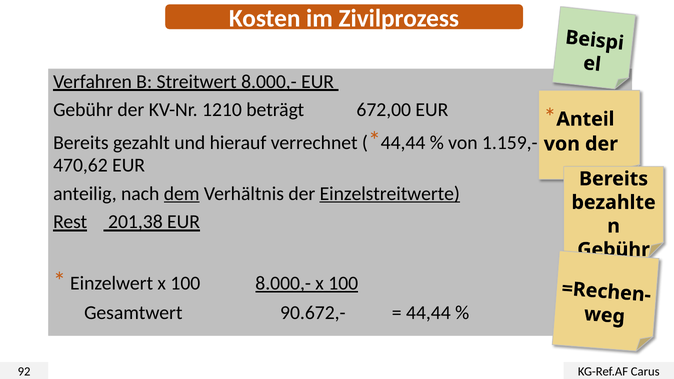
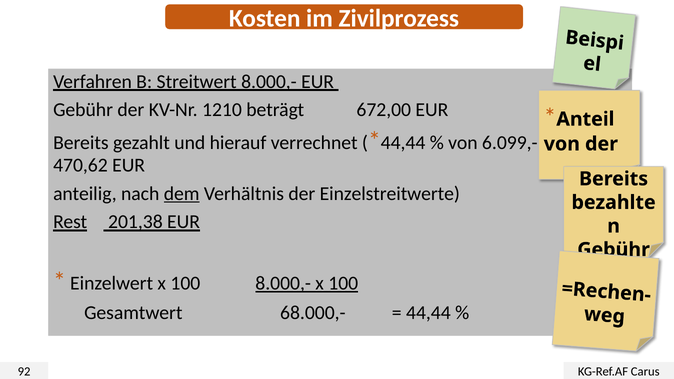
1.159,-: 1.159,- -> 6.099,-
Einzelstreitwerte underline: present -> none
90.672,-: 90.672,- -> 68.000,-
